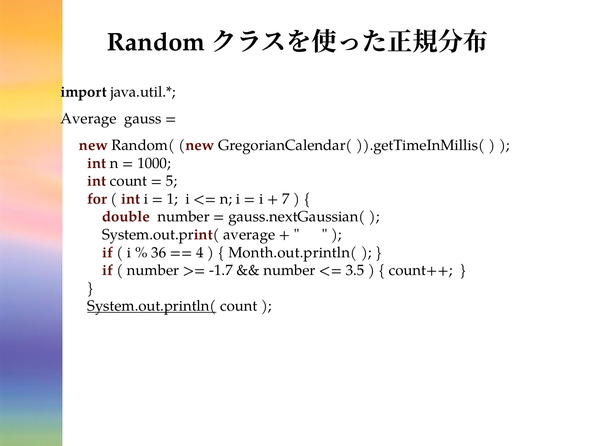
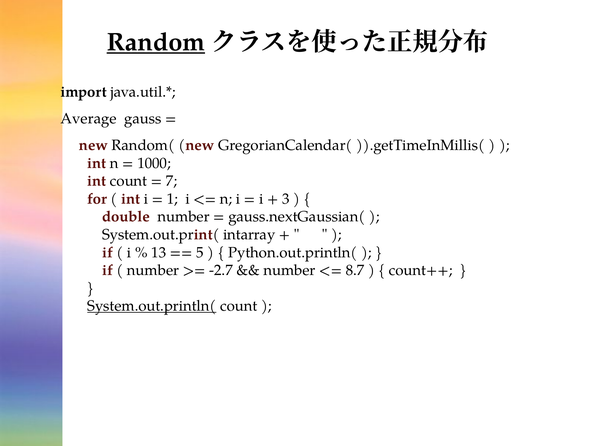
Random underline: none -> present
5: 5 -> 7
7: 7 -> 3
System.out.print( average: average -> intarray
36: 36 -> 13
4: 4 -> 5
Month.out.println(: Month.out.println( -> Python.out.println(
-1.7: -1.7 -> -2.7
3.5: 3.5 -> 8.7
